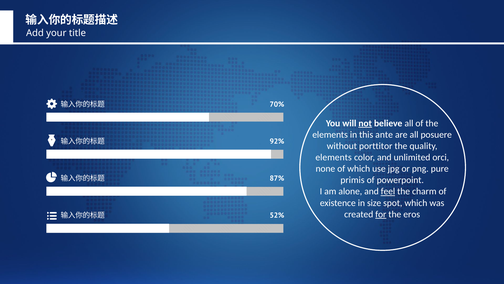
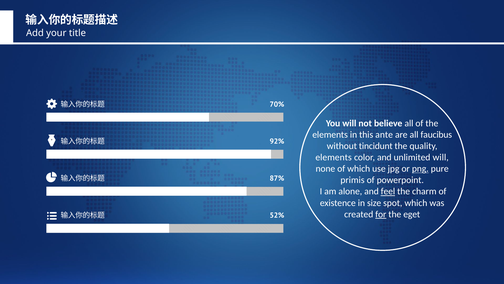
not underline: present -> none
posuere: posuere -> faucibus
porttitor: porttitor -> tincidunt
unlimited orci: orci -> will
png underline: none -> present
eros: eros -> eget
